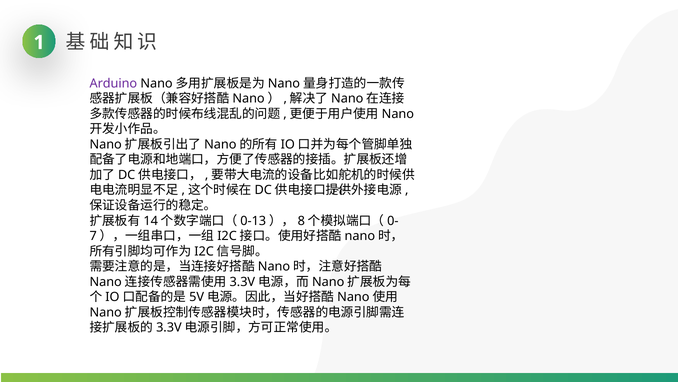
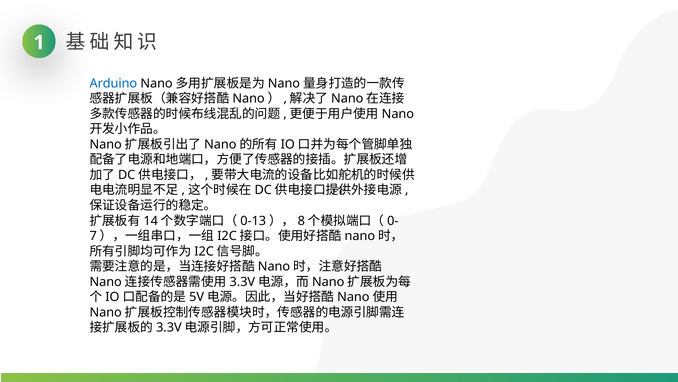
Arduino colour: purple -> blue
